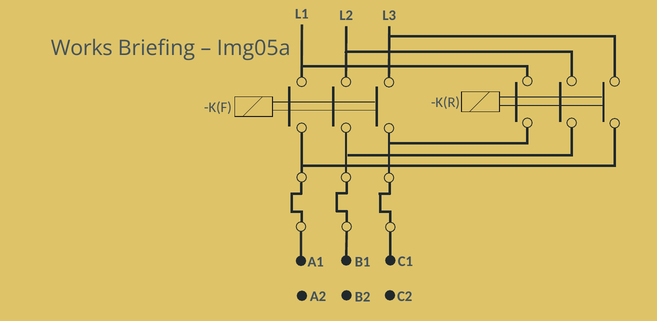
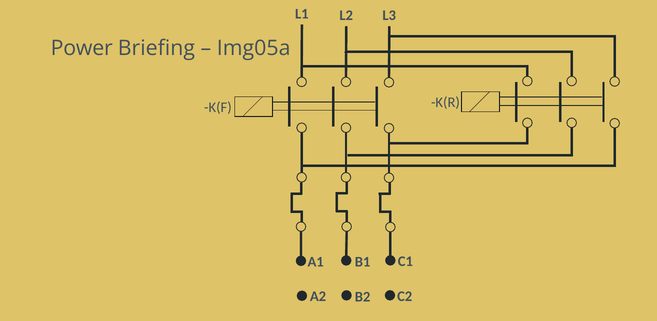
Works: Works -> Power
